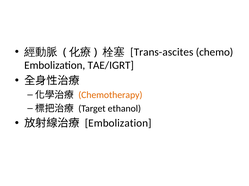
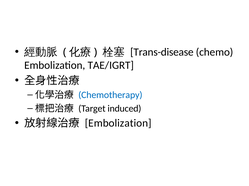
Trans-ascites: Trans-ascites -> Trans-disease
Chemotherapy colour: orange -> blue
ethanol: ethanol -> induced
